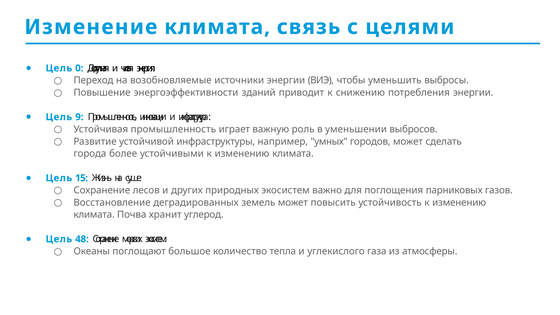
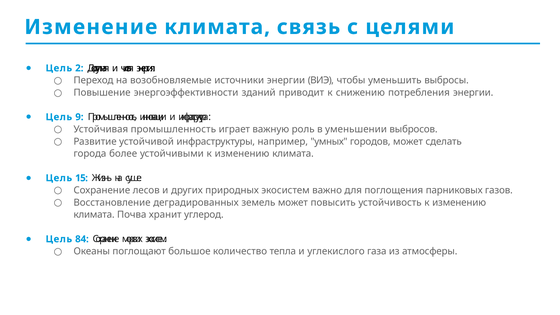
0: 0 -> 2
48: 48 -> 84
